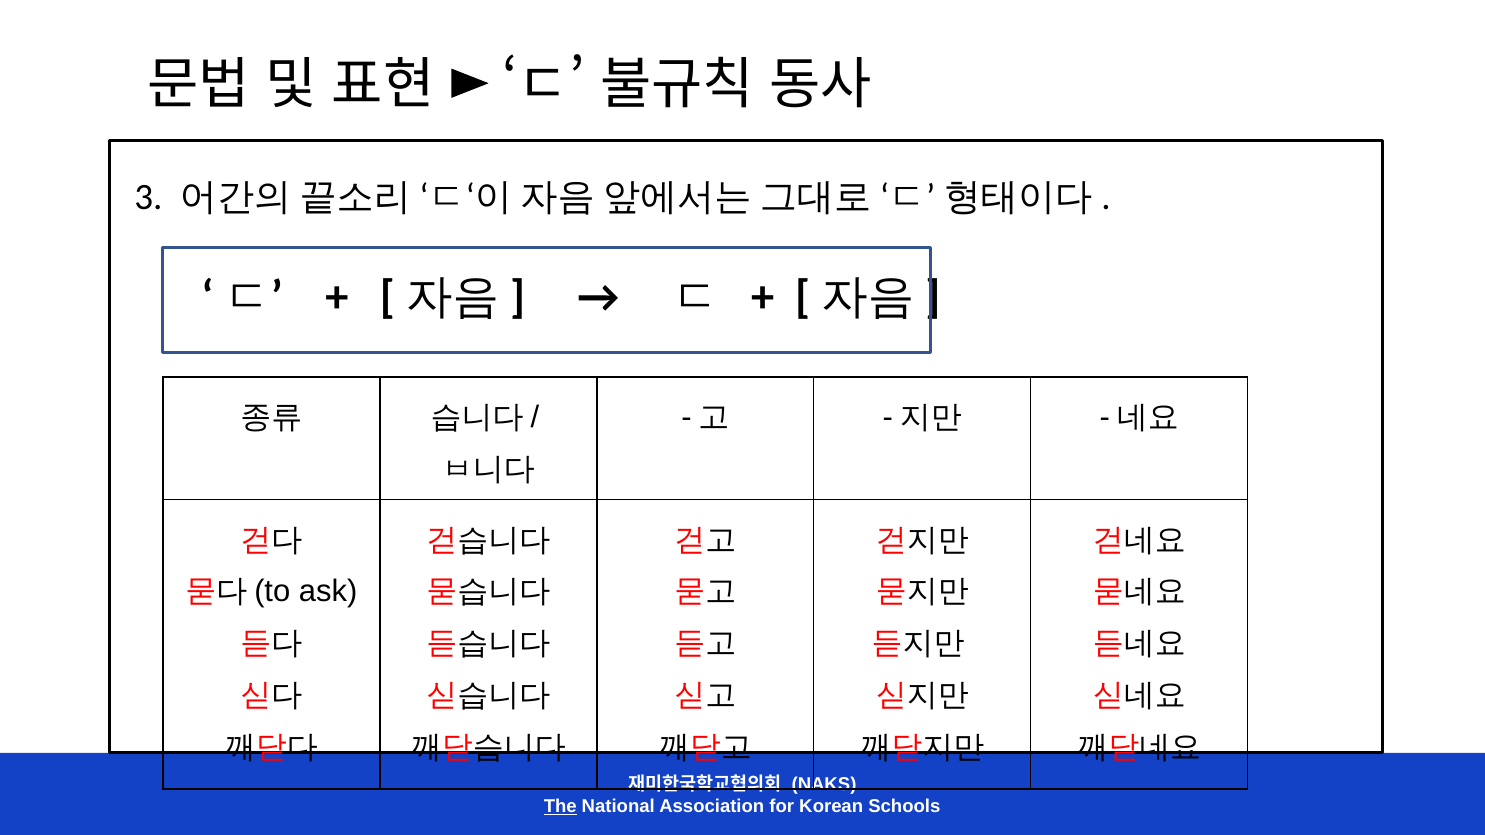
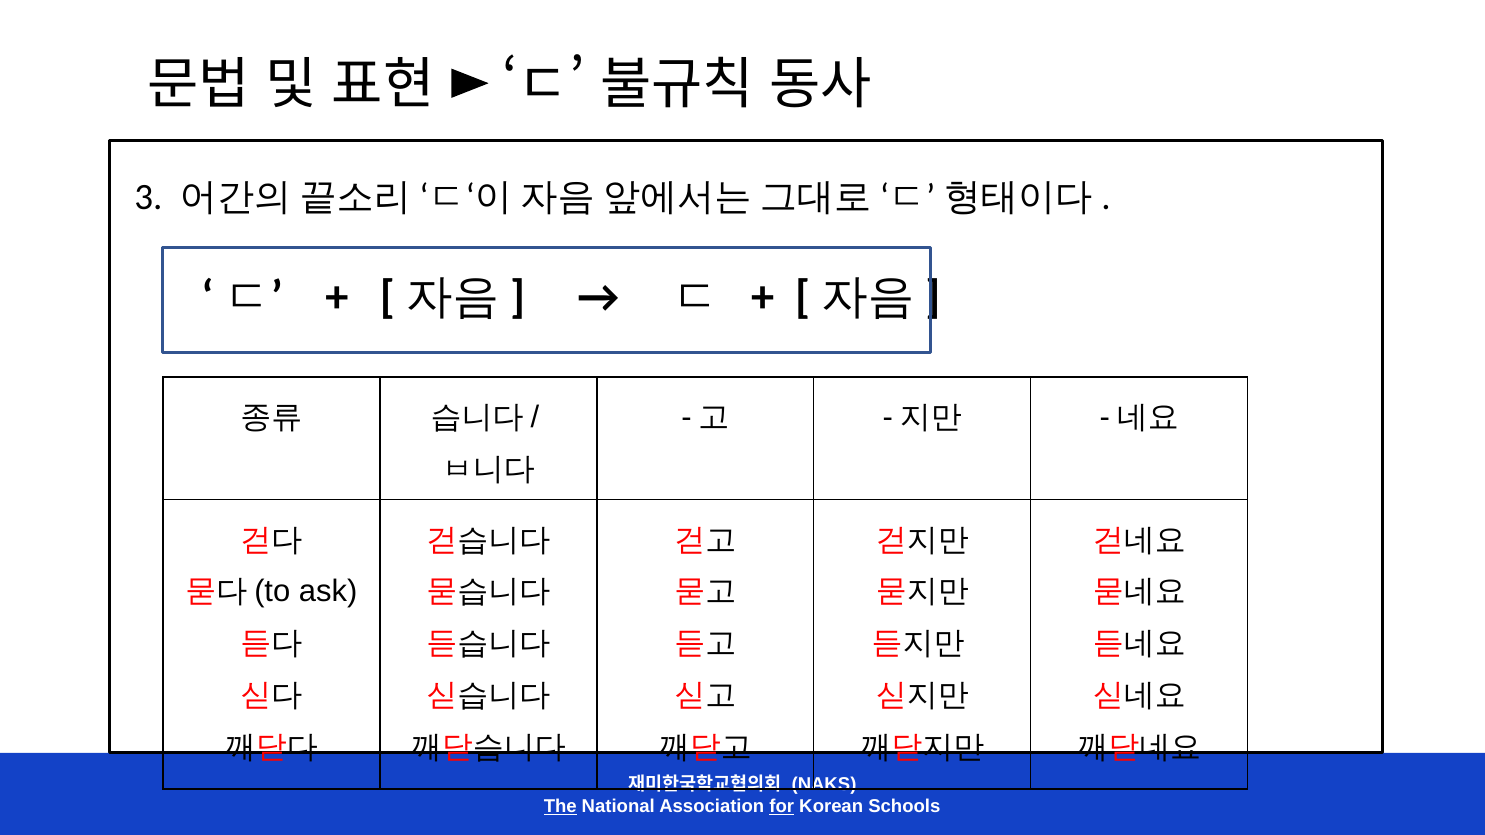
for underline: none -> present
